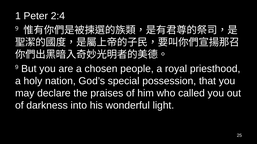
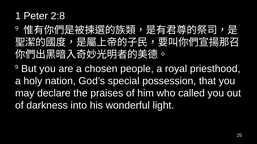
2:4: 2:4 -> 2:8
